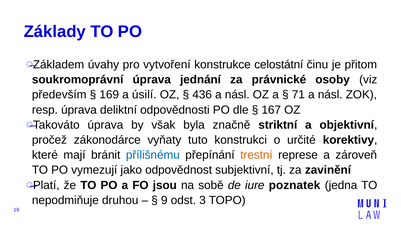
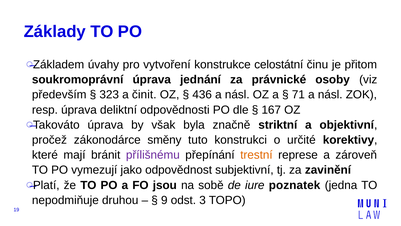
169: 169 -> 323
úsilí: úsilí -> činit
vyňaty: vyňaty -> směny
přílišnému colour: blue -> purple
